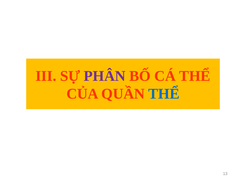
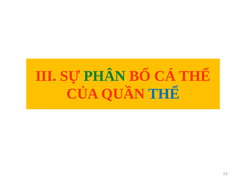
PHÂN colour: purple -> green
